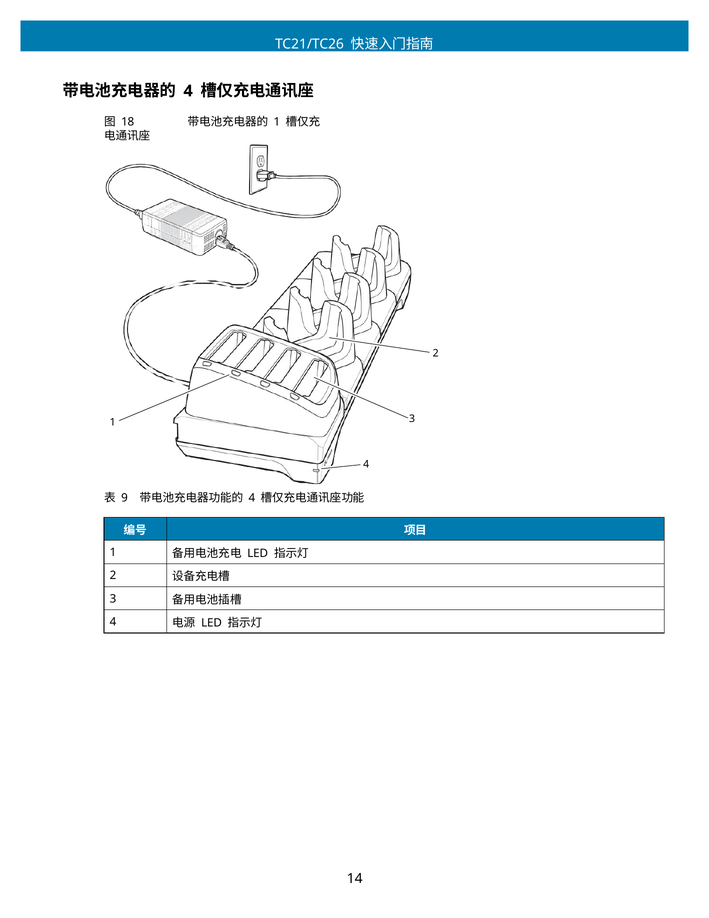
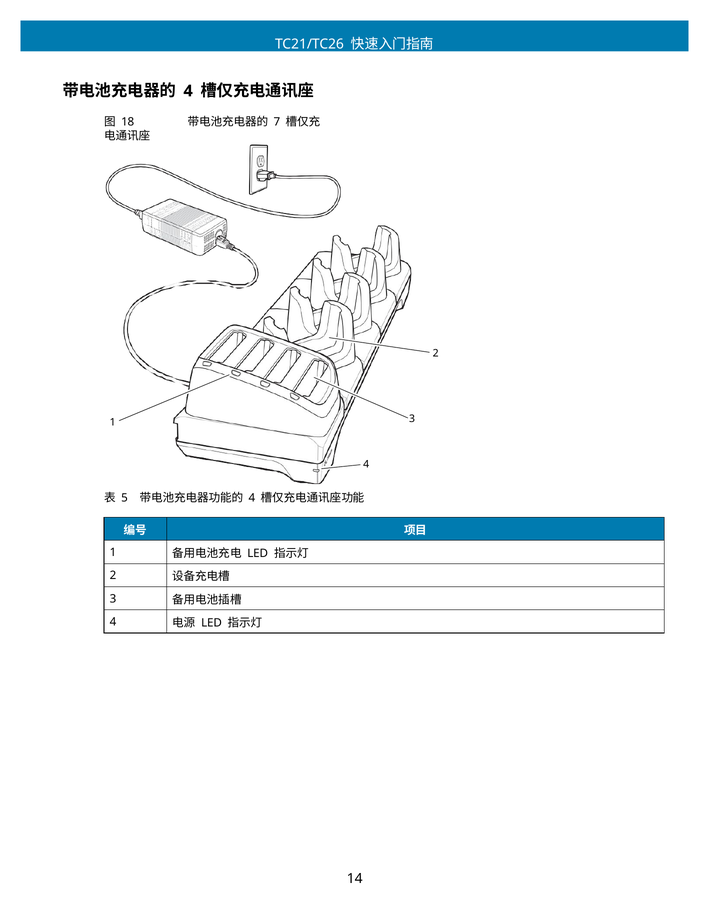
1 at (277, 122): 1 -> 7
9: 9 -> 5
